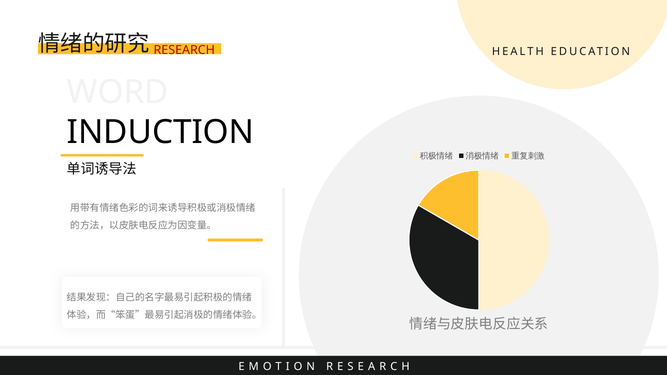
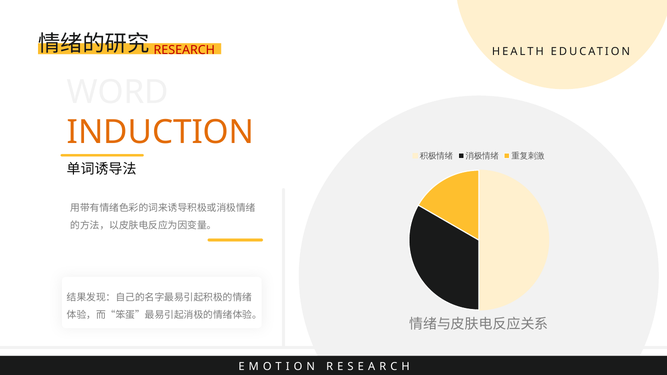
INDUCTION colour: black -> orange
